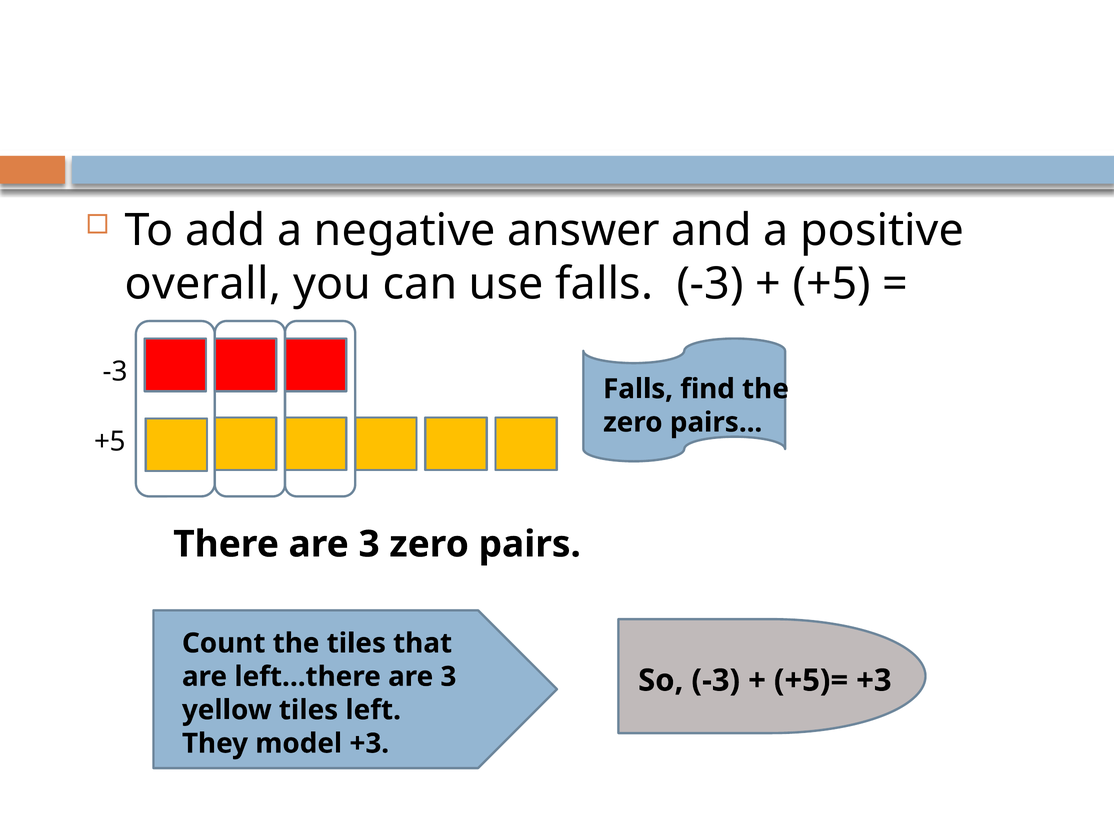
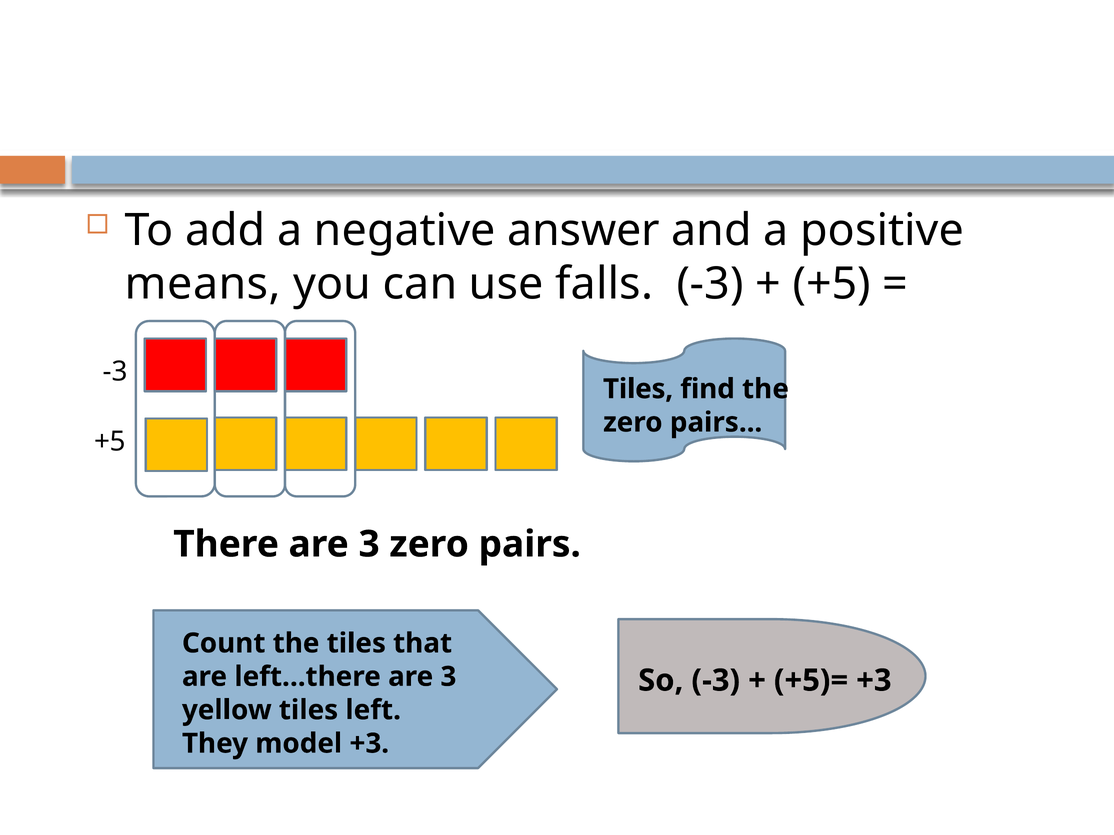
overall: overall -> means
Falls at (638, 389): Falls -> Tiles
